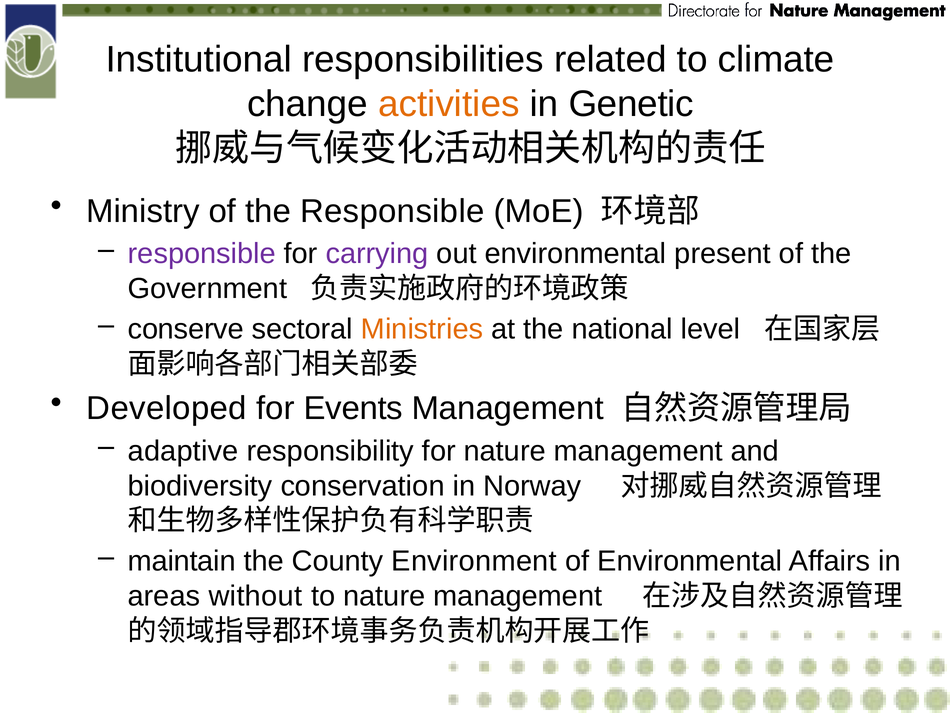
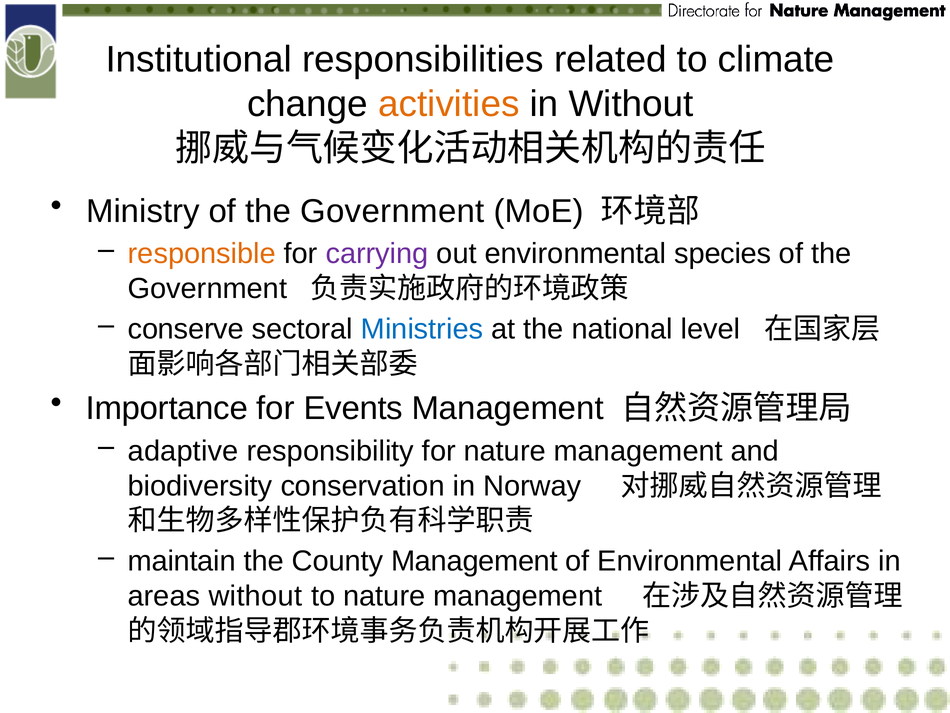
in Genetic: Genetic -> Without
Ministry of the Responsible: Responsible -> Government
responsible at (202, 254) colour: purple -> orange
present: present -> species
Ministries colour: orange -> blue
Developed: Developed -> Importance
County Environment: Environment -> Management
